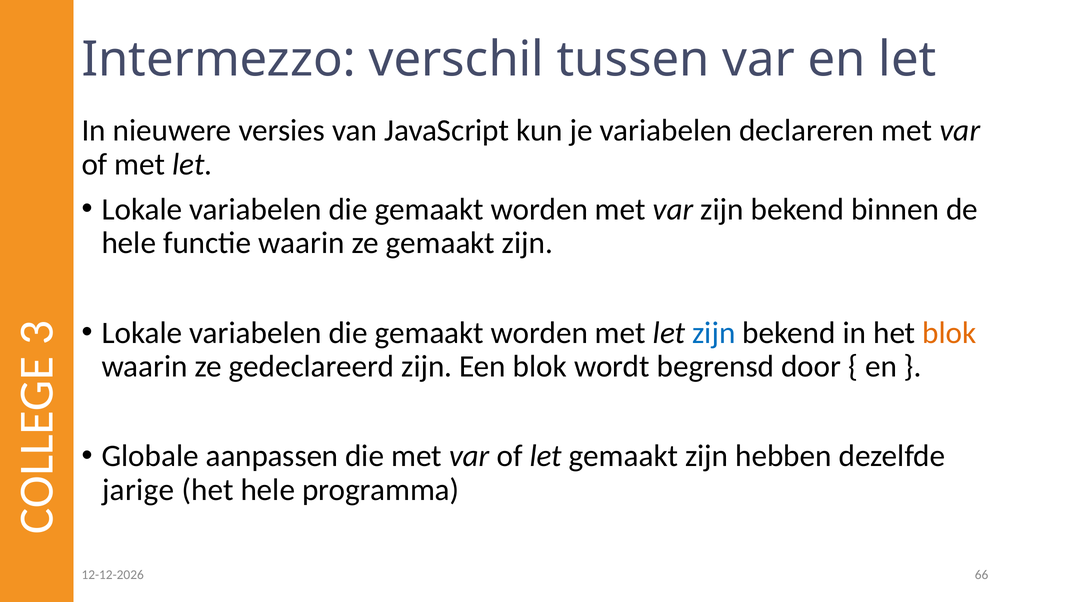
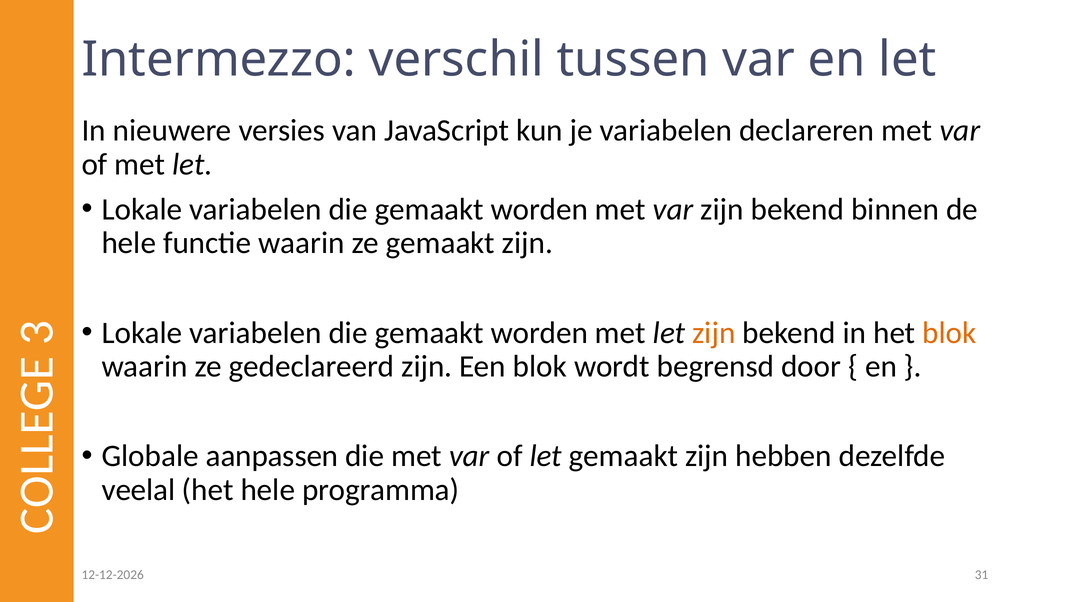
zijn at (714, 333) colour: blue -> orange
jarige: jarige -> veelal
66: 66 -> 31
